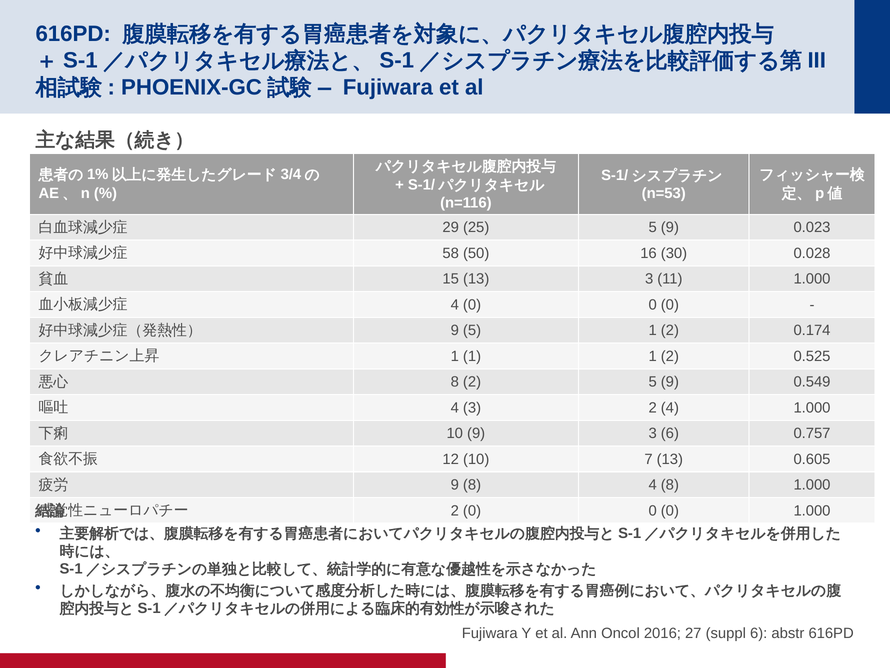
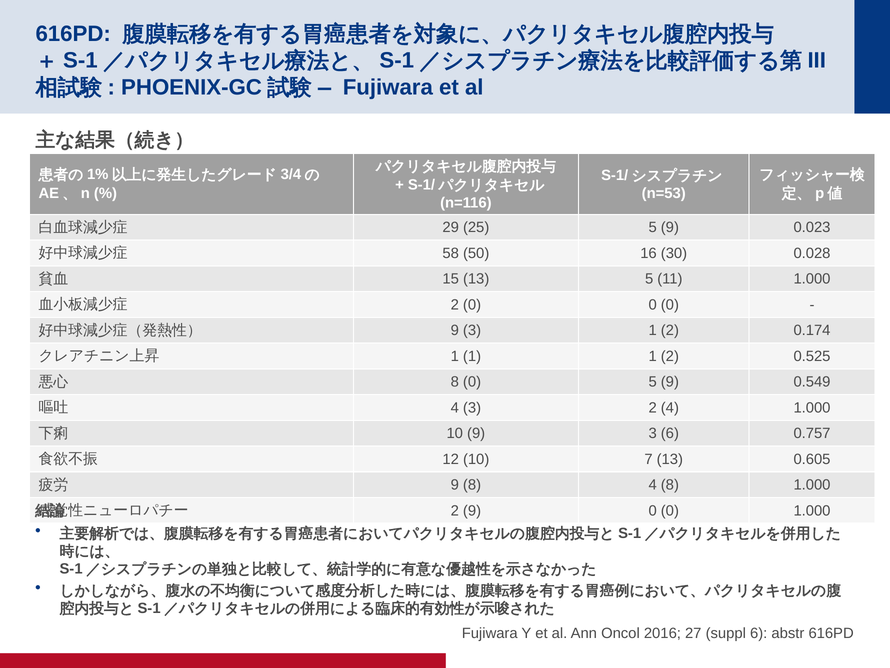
13 3: 3 -> 5
4 at (455, 305): 4 -> 2
5 at (472, 330): 5 -> 3
8 2: 2 -> 0
2 0: 0 -> 9
